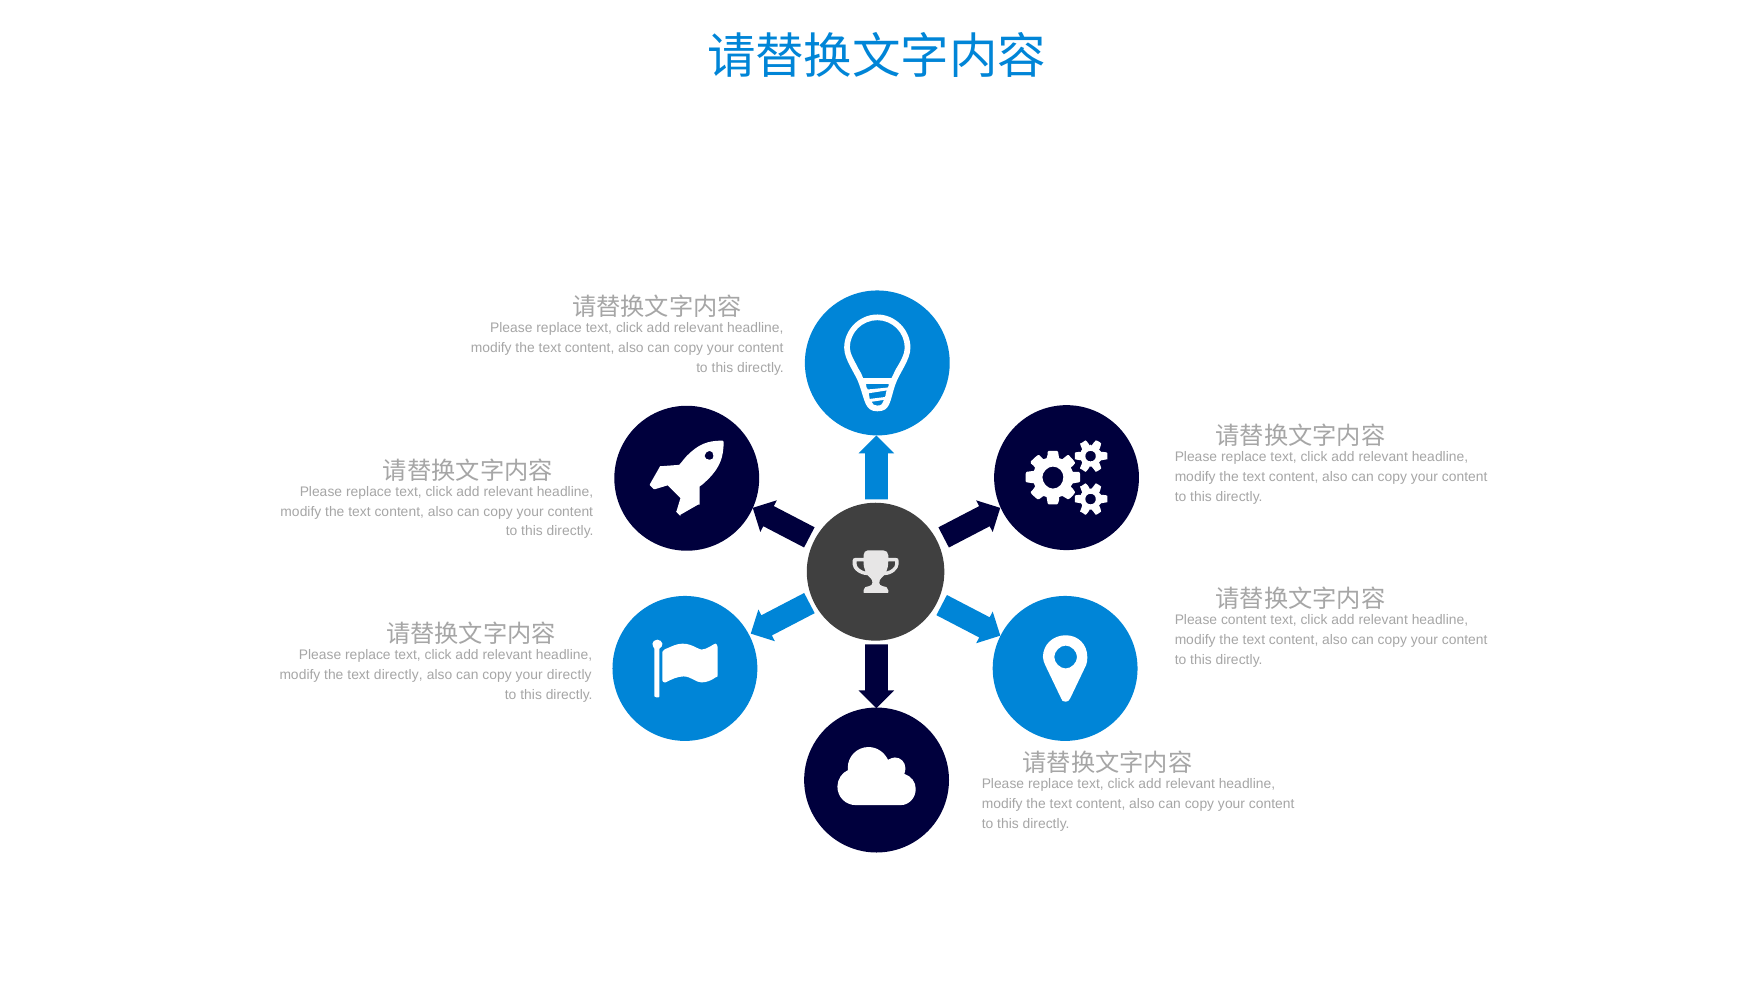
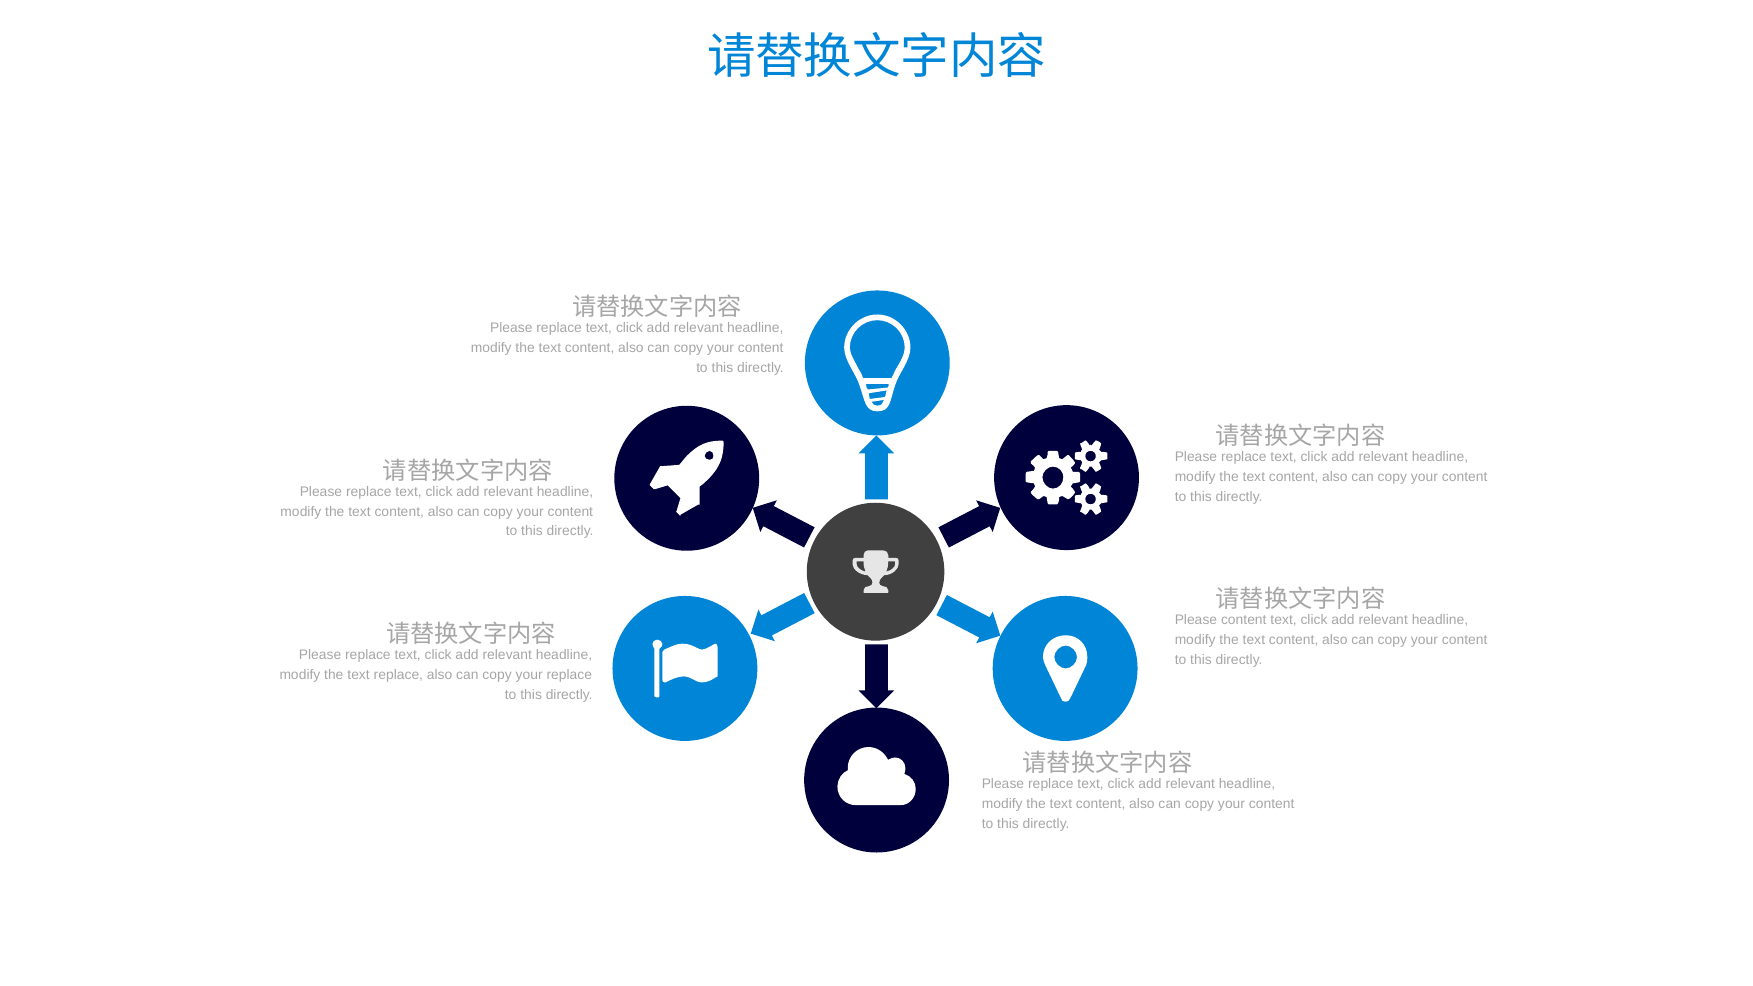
text directly: directly -> replace
your directly: directly -> replace
